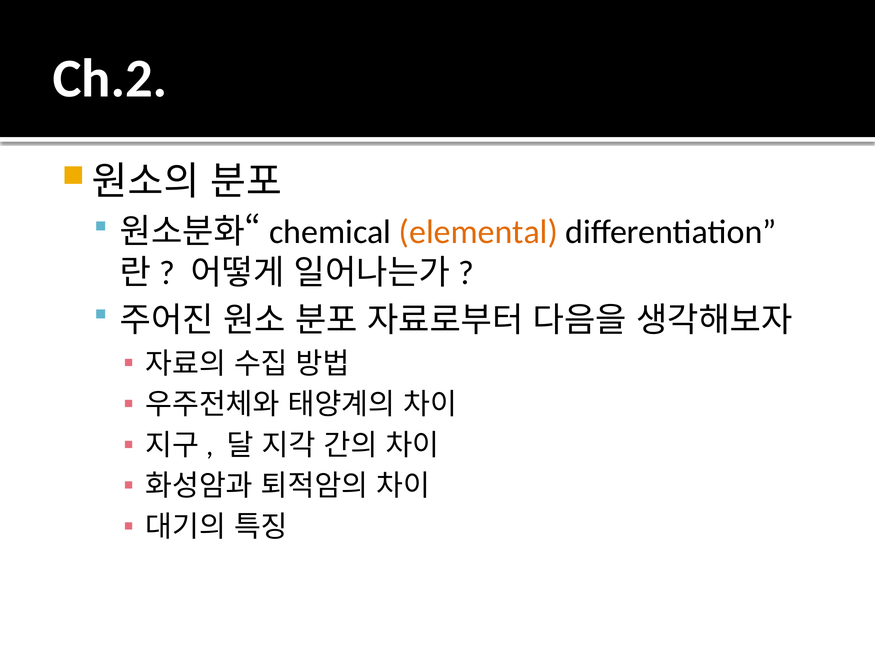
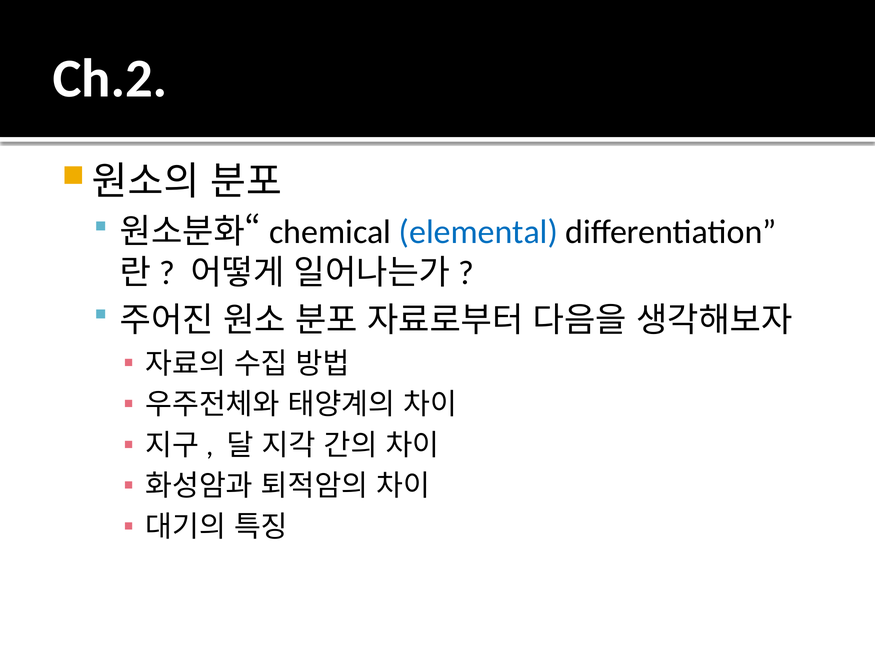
elemental colour: orange -> blue
